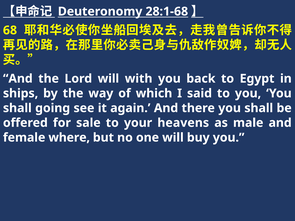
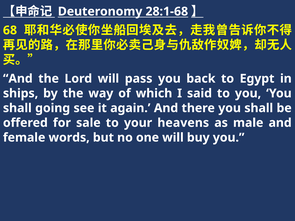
with: with -> pass
where: where -> words
